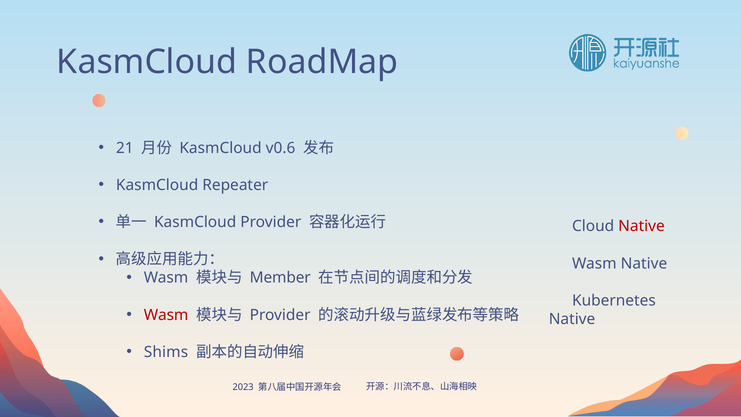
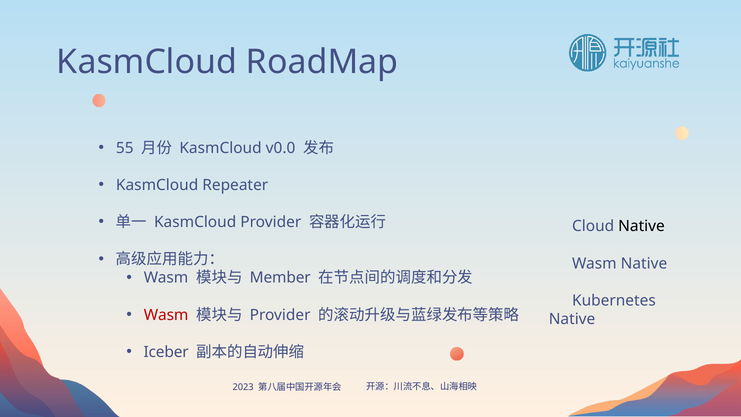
21: 21 -> 55
v0.6: v0.6 -> v0.0
Native at (642, 226) colour: red -> black
Shims: Shims -> Iceber
